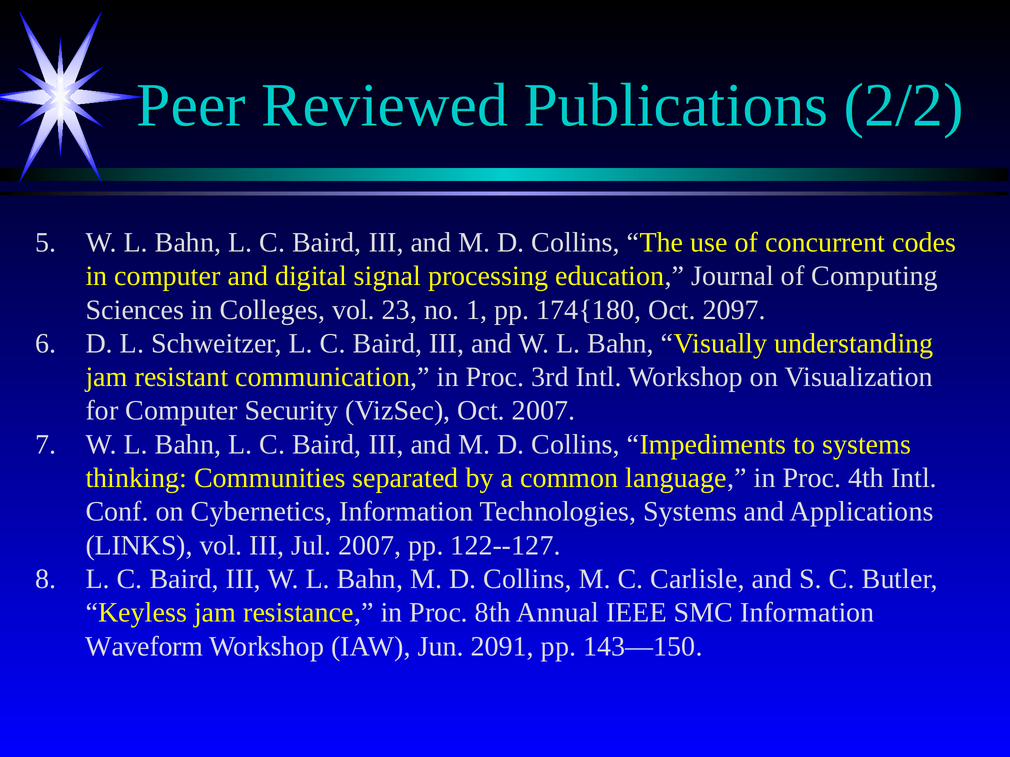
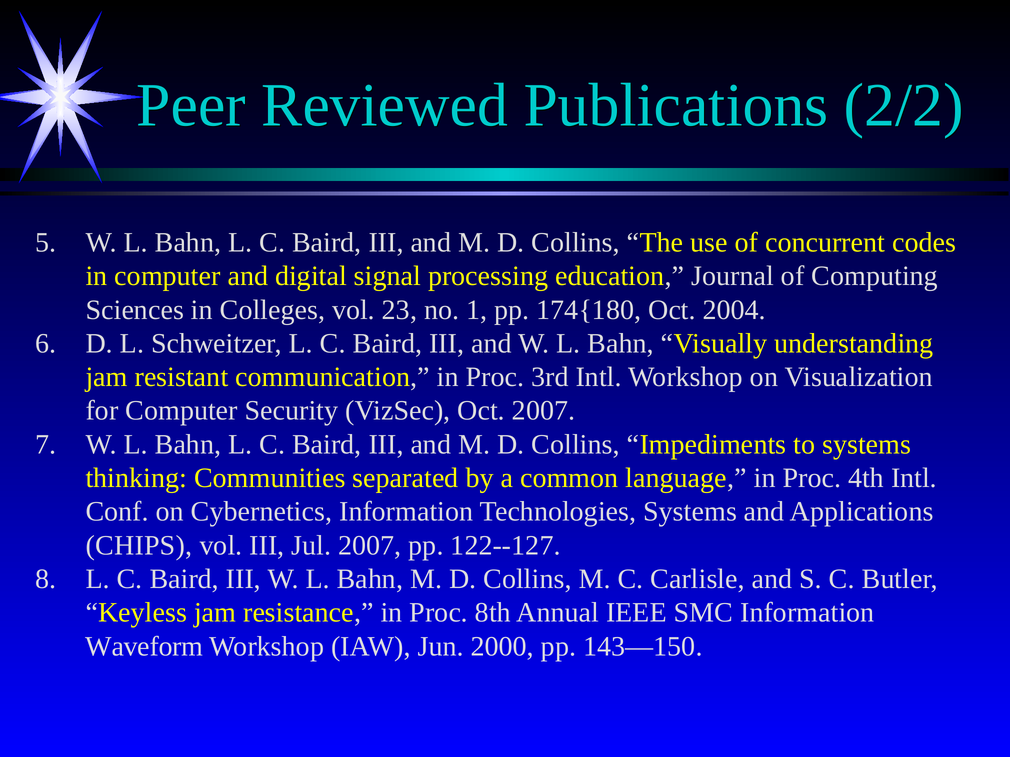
2097: 2097 -> 2004
LINKS: LINKS -> CHIPS
2091: 2091 -> 2000
